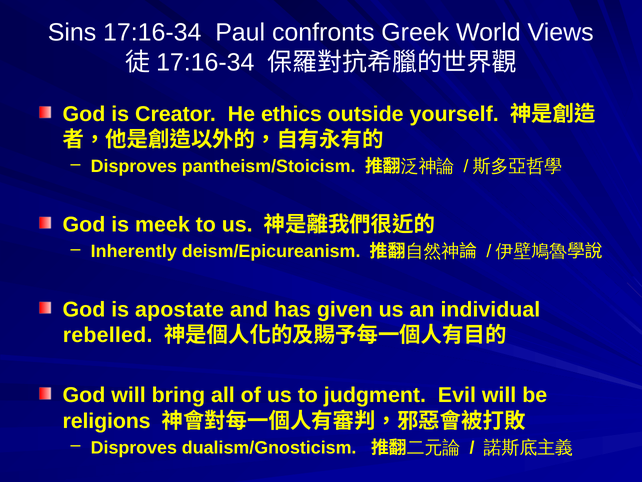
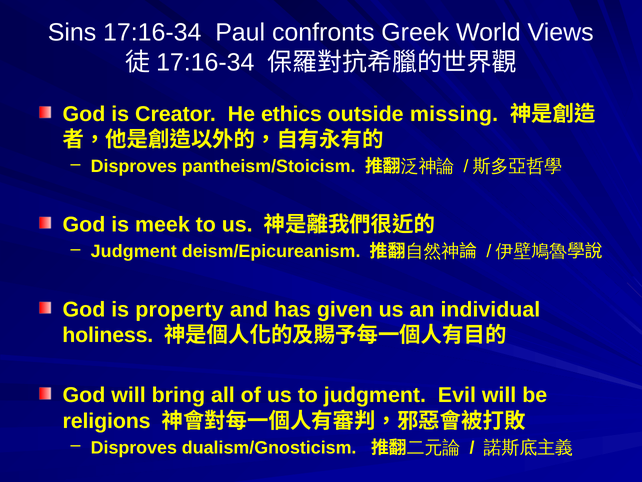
yourself: yourself -> missing
Inherently at (134, 251): Inherently -> Judgment
apostate: apostate -> property
rebelled: rebelled -> holiness
